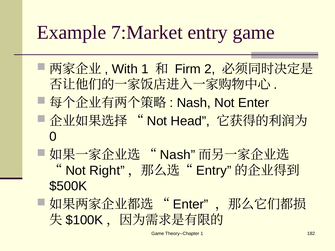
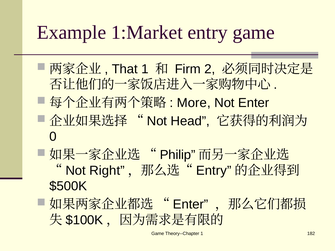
7:Market: 7:Market -> 1:Market
With: With -> That
Nash at (194, 103): Nash -> More
Nash at (178, 155): Nash -> Philip
